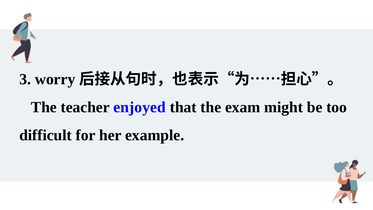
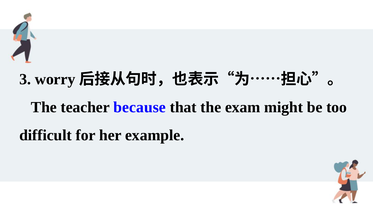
enjoyed: enjoyed -> because
